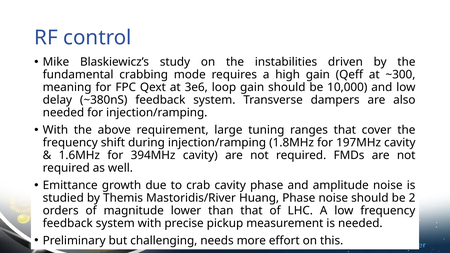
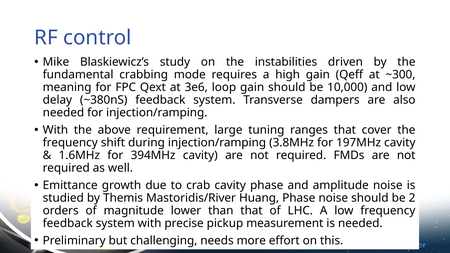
1.8MHz: 1.8MHz -> 3.8MHz
